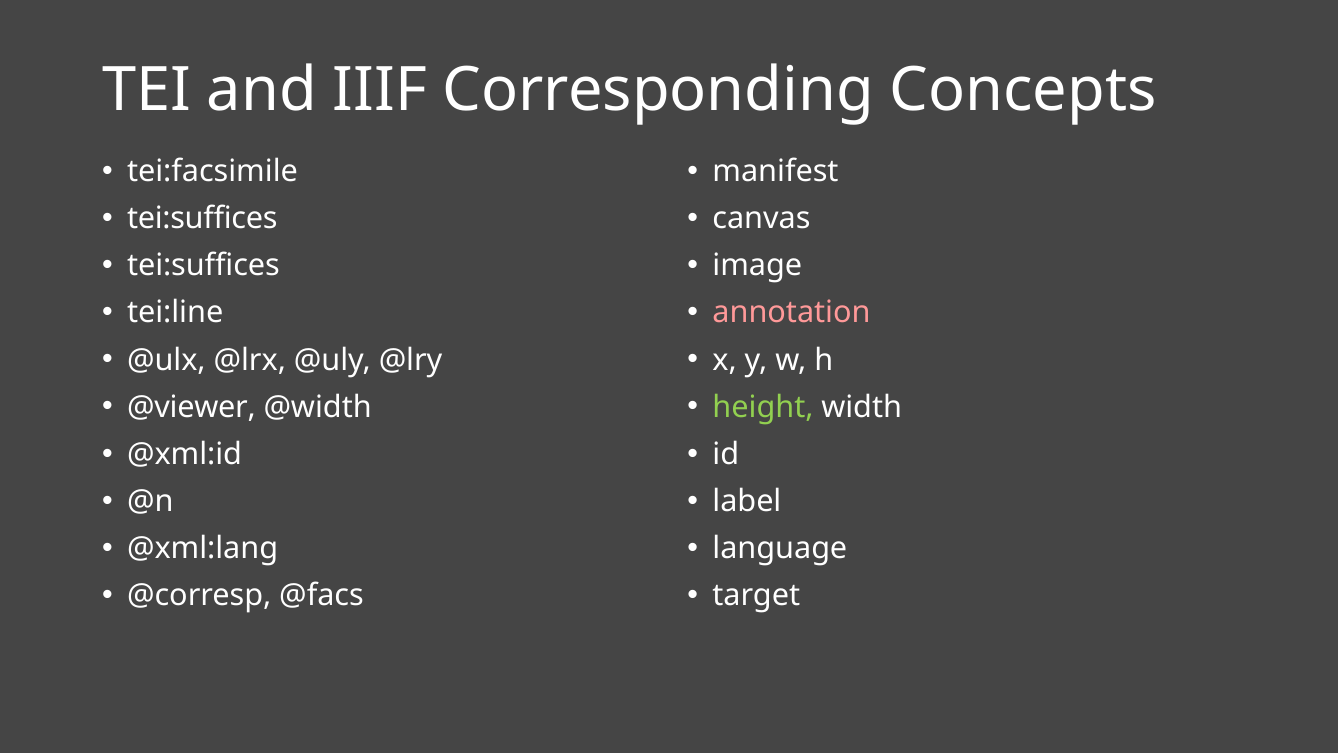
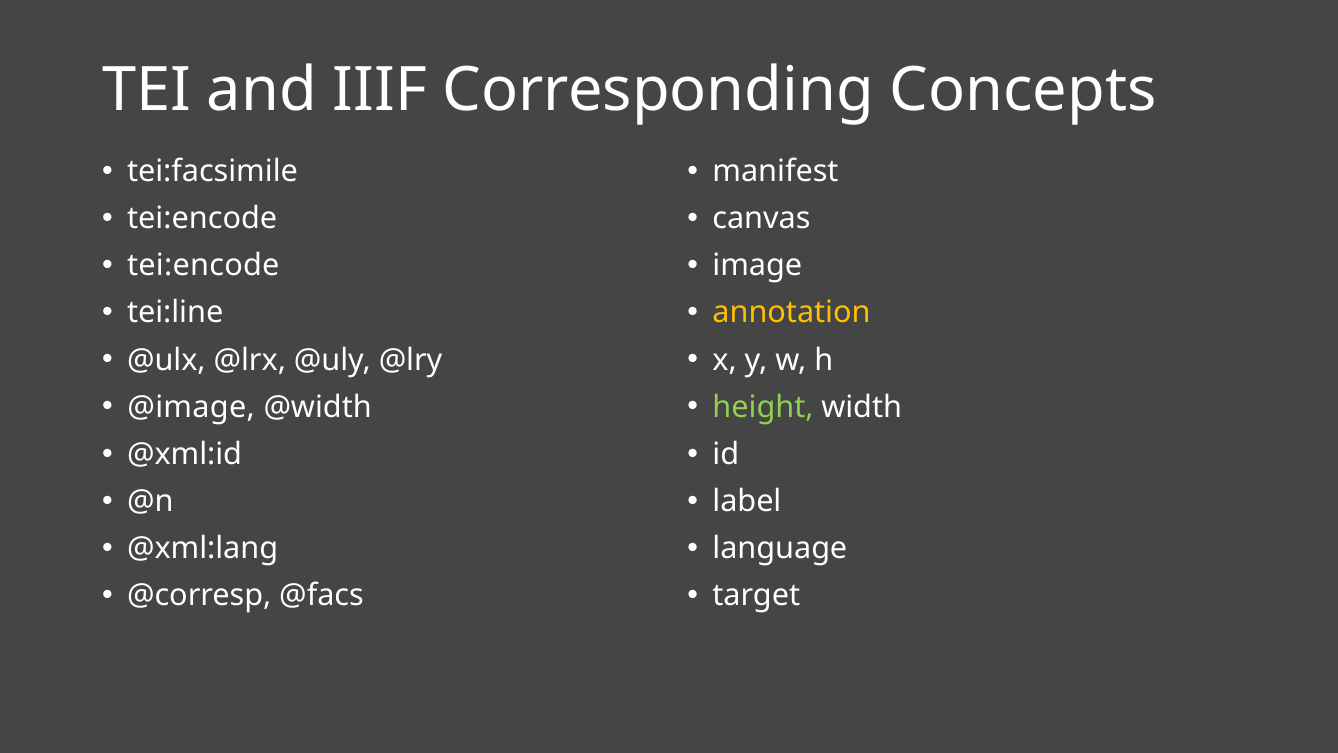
tei:suffices at (202, 219): tei:suffices -> tei:encode
tei:suffices at (203, 266): tei:suffices -> tei:encode
annotation colour: pink -> yellow
@viewer: @viewer -> @image
